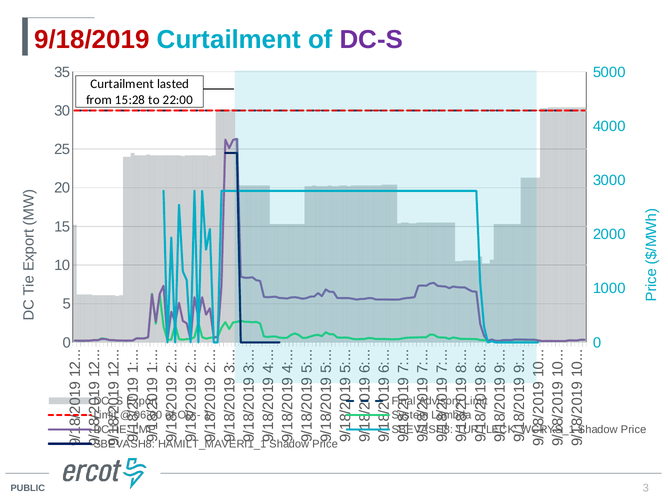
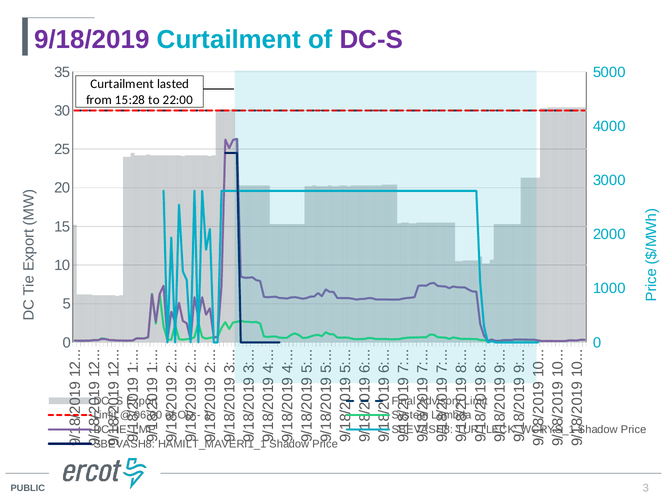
9/18/2019 colour: red -> purple
